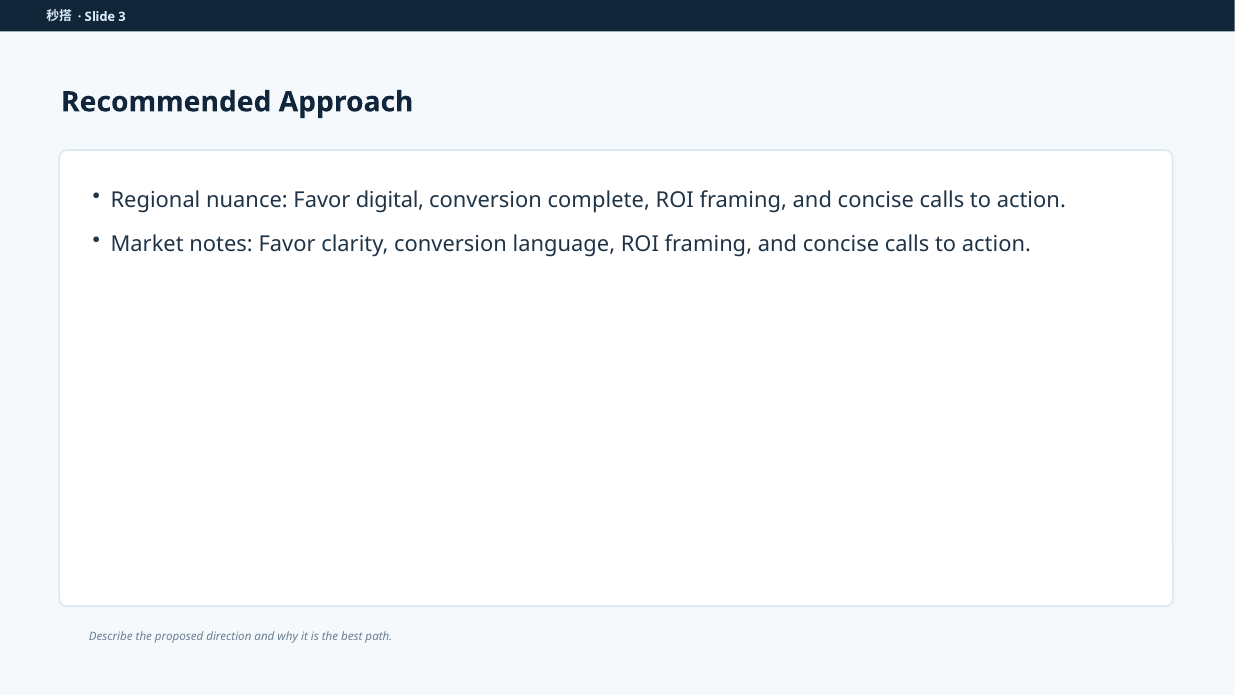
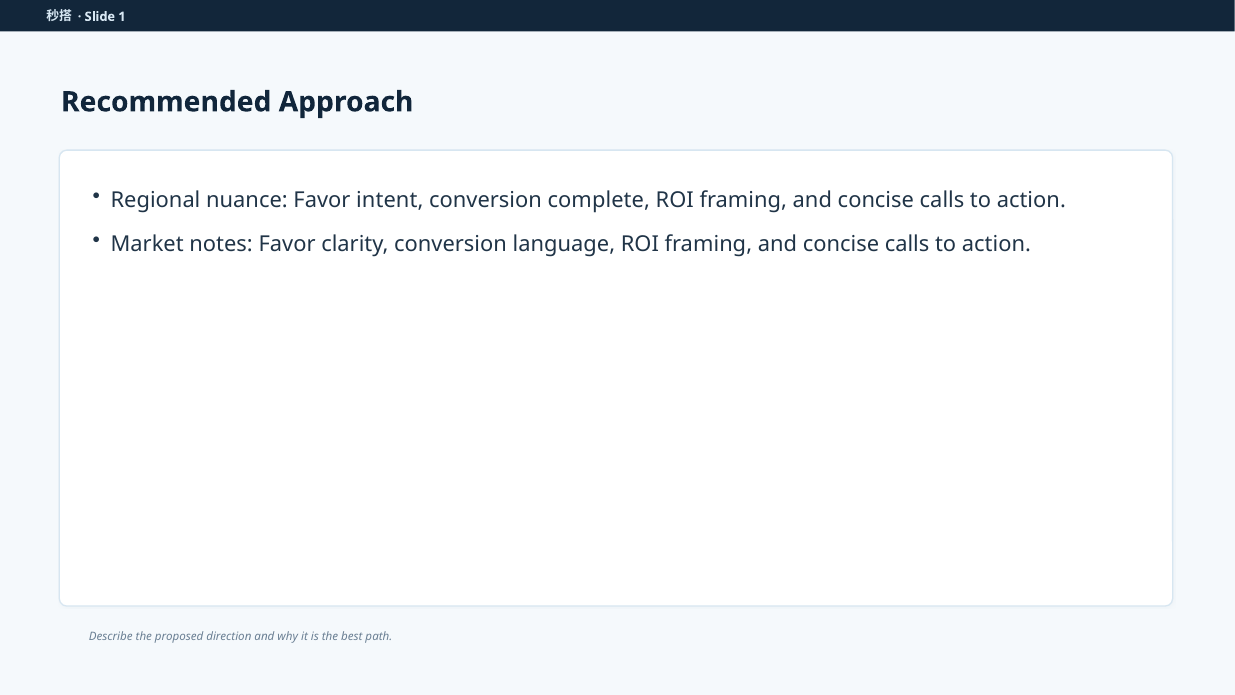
3: 3 -> 1
digital: digital -> intent
